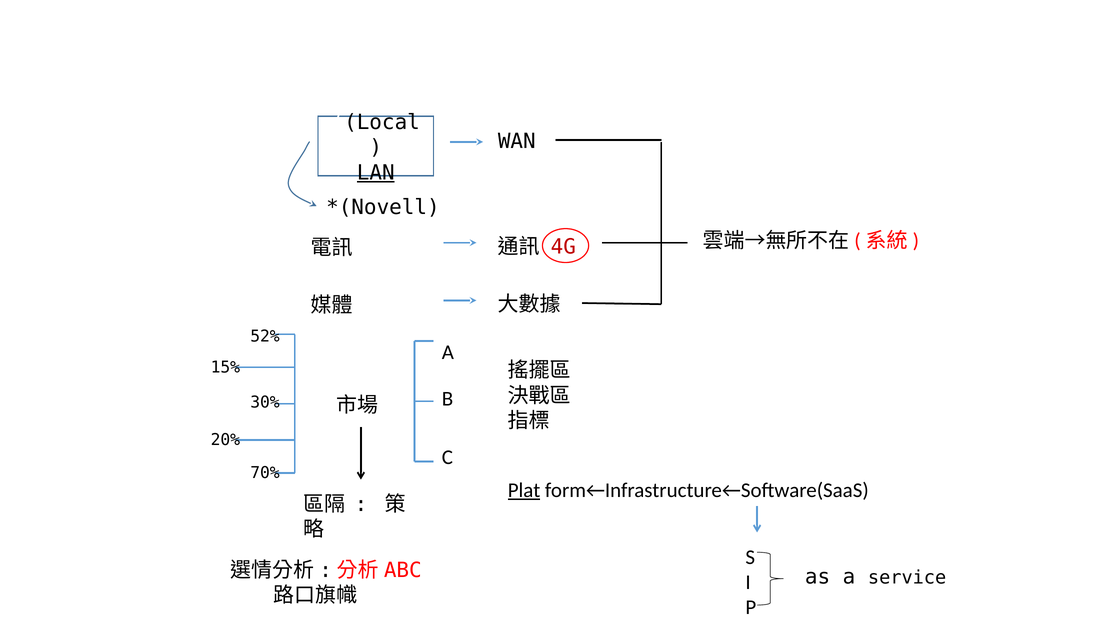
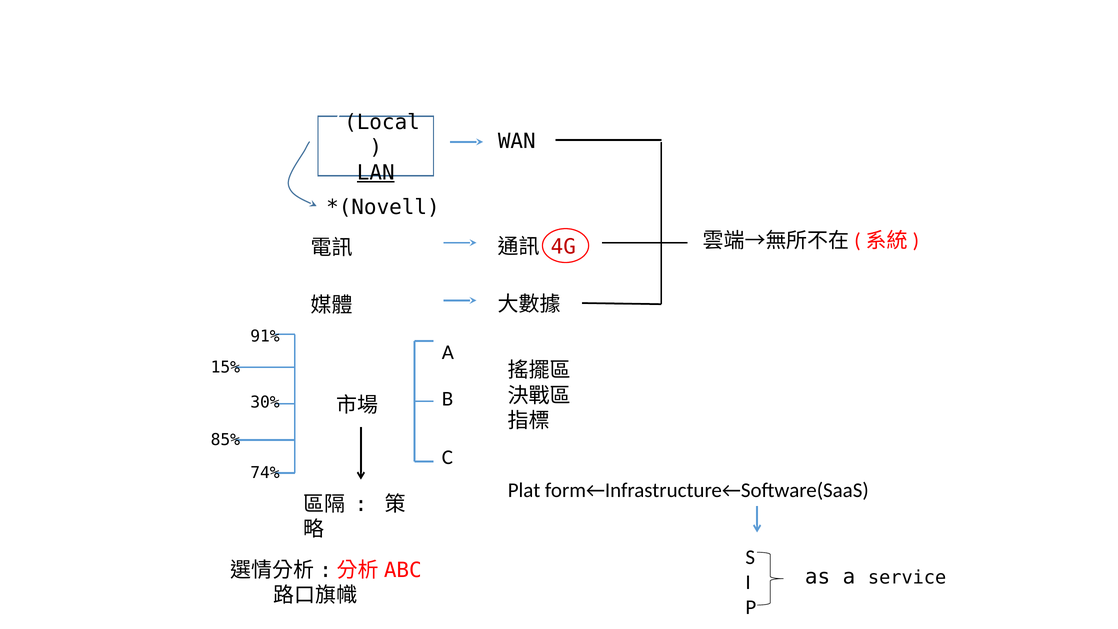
52%: 52% -> 91%
20%: 20% -> 85%
70%: 70% -> 74%
Plat underline: present -> none
